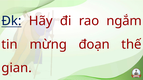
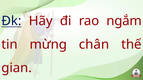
đoạn: đoạn -> chân
